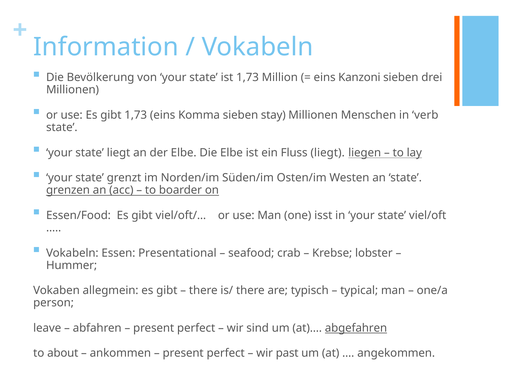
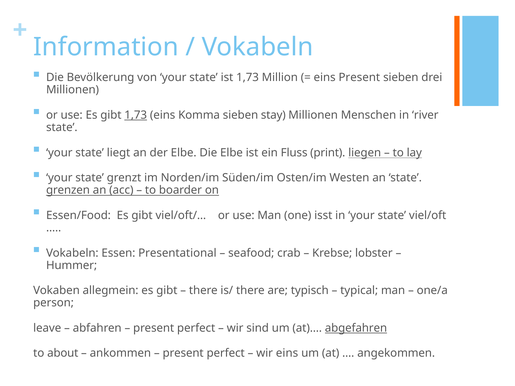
eins Kanzoni: Kanzoni -> Present
1,73 at (136, 115) underline: none -> present
verb: verb -> river
Fluss liegt: liegt -> print
wir past: past -> eins
